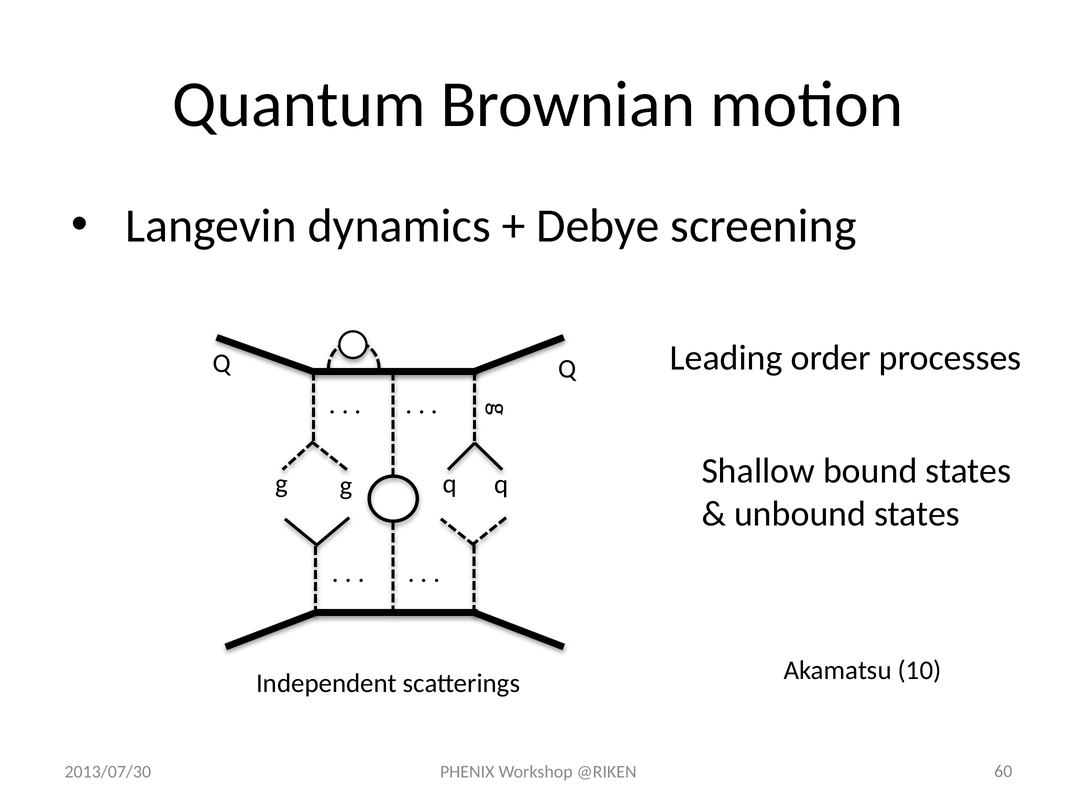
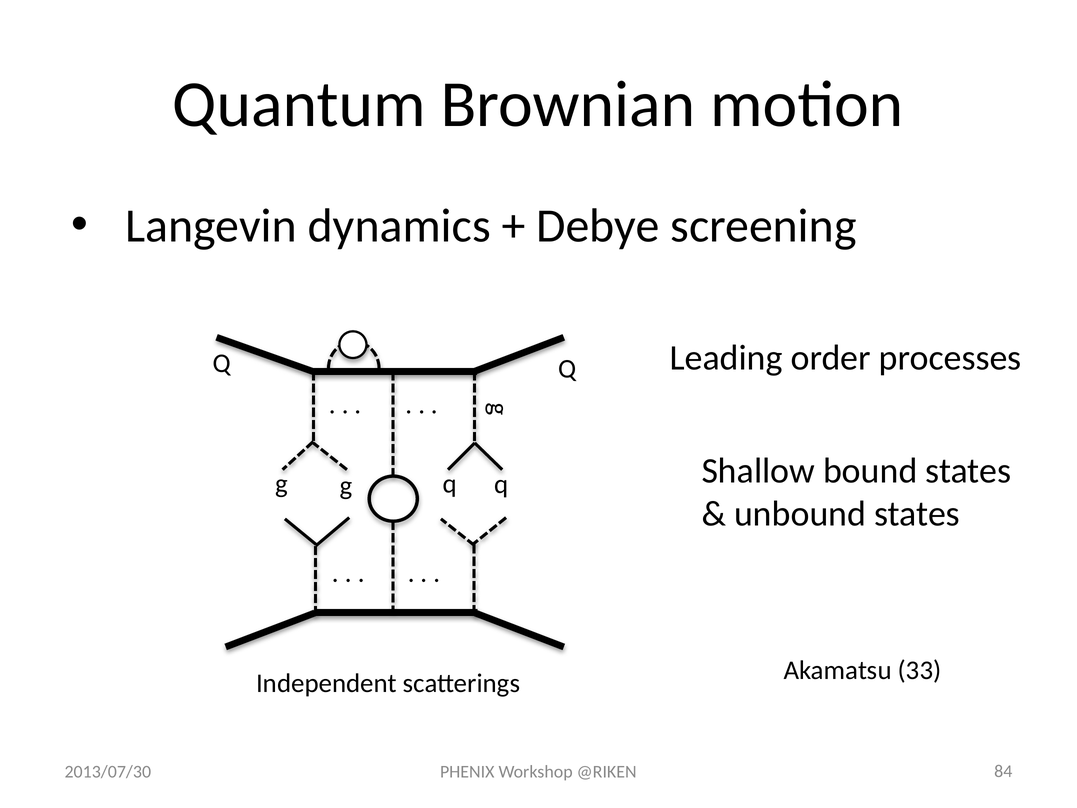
10: 10 -> 33
60: 60 -> 84
